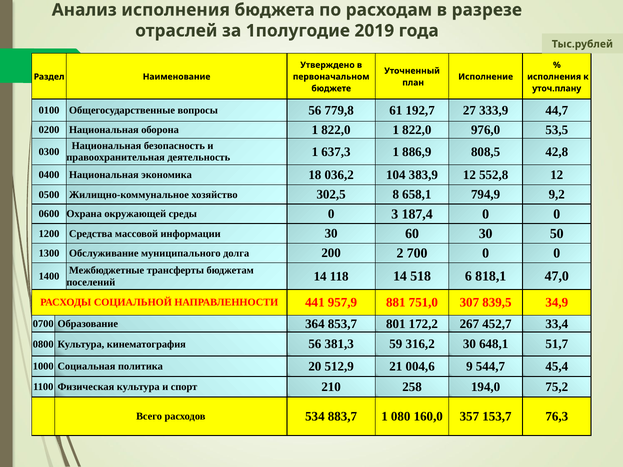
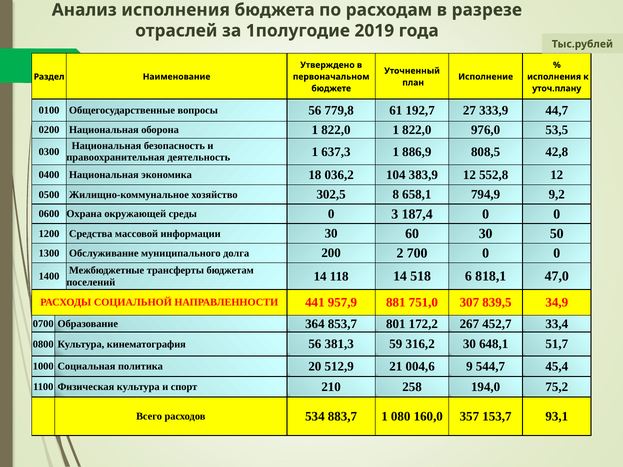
76,3: 76,3 -> 93,1
